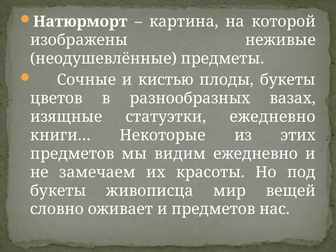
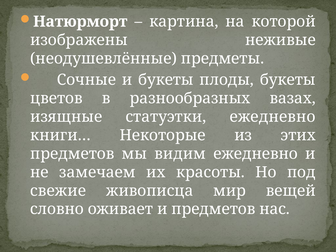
и кистью: кистью -> букеты
букеты at (58, 191): букеты -> свежие
